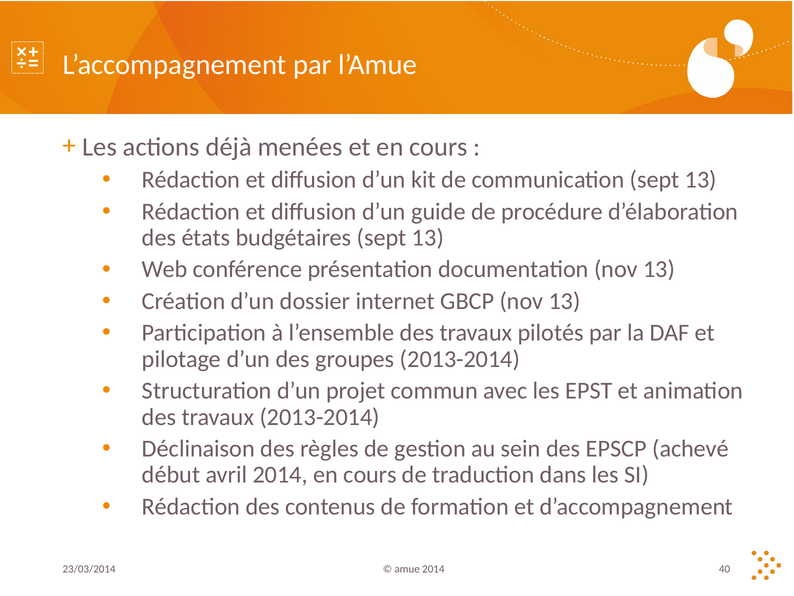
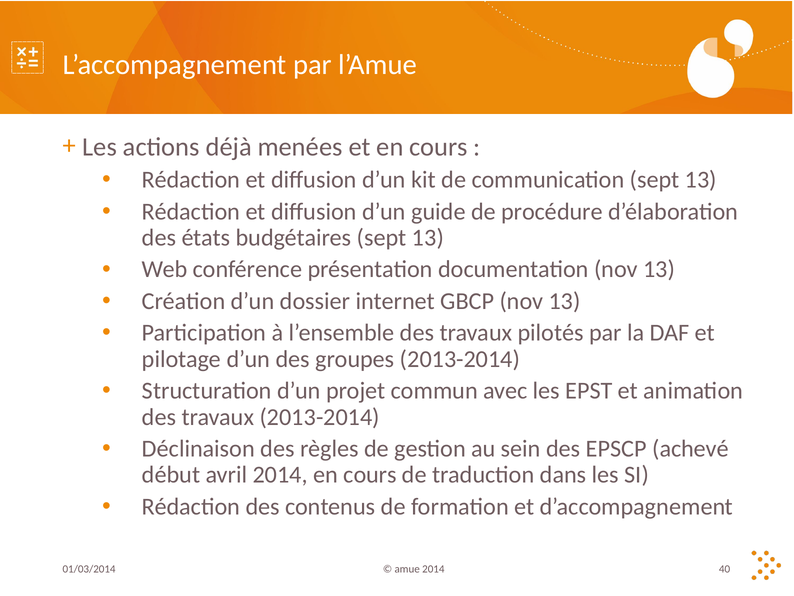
23/03/2014: 23/03/2014 -> 01/03/2014
